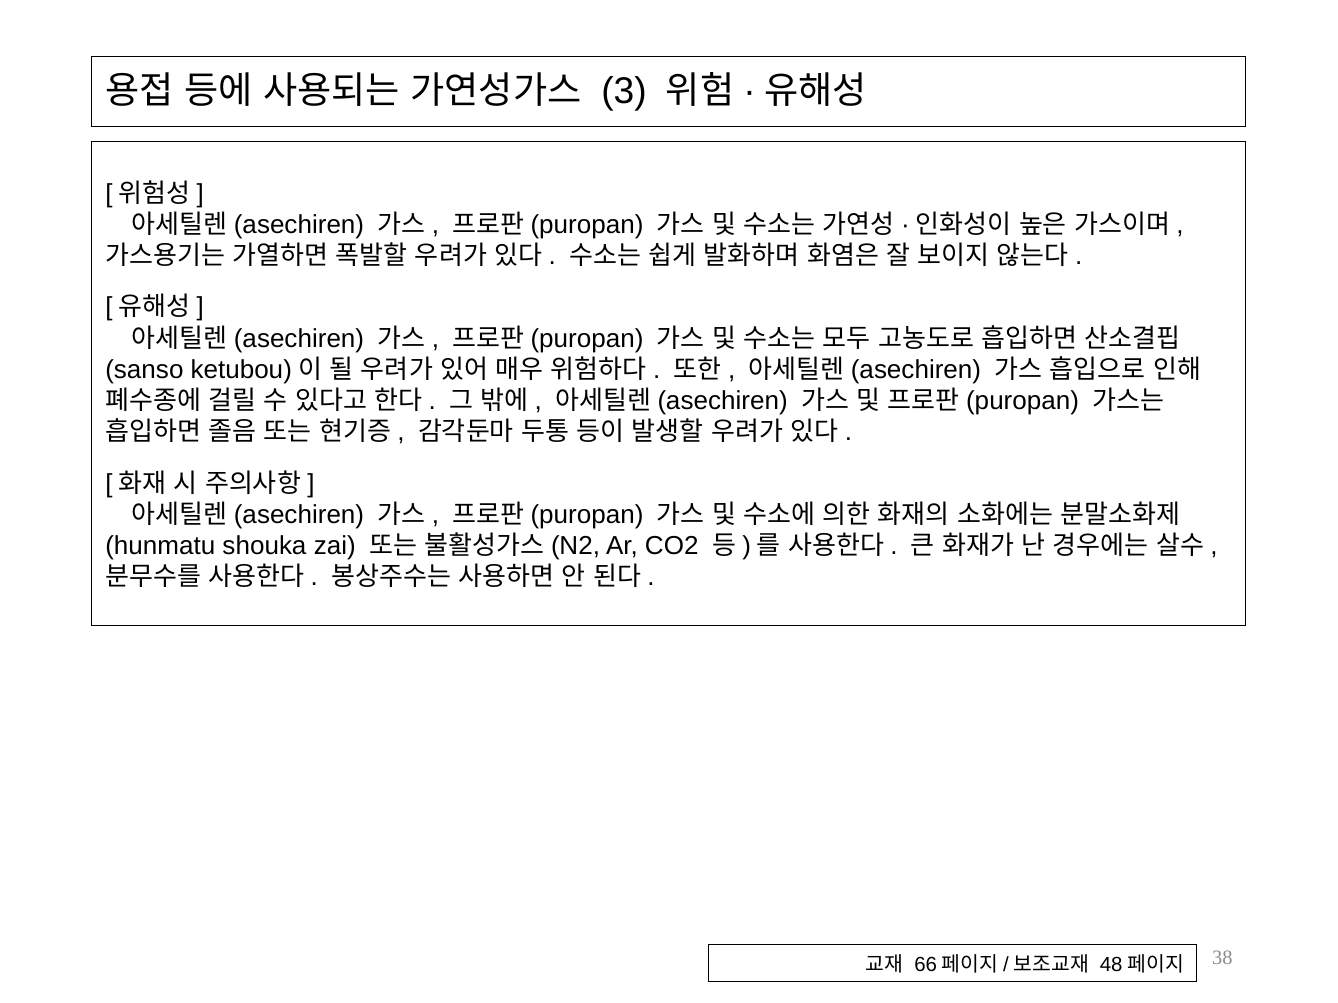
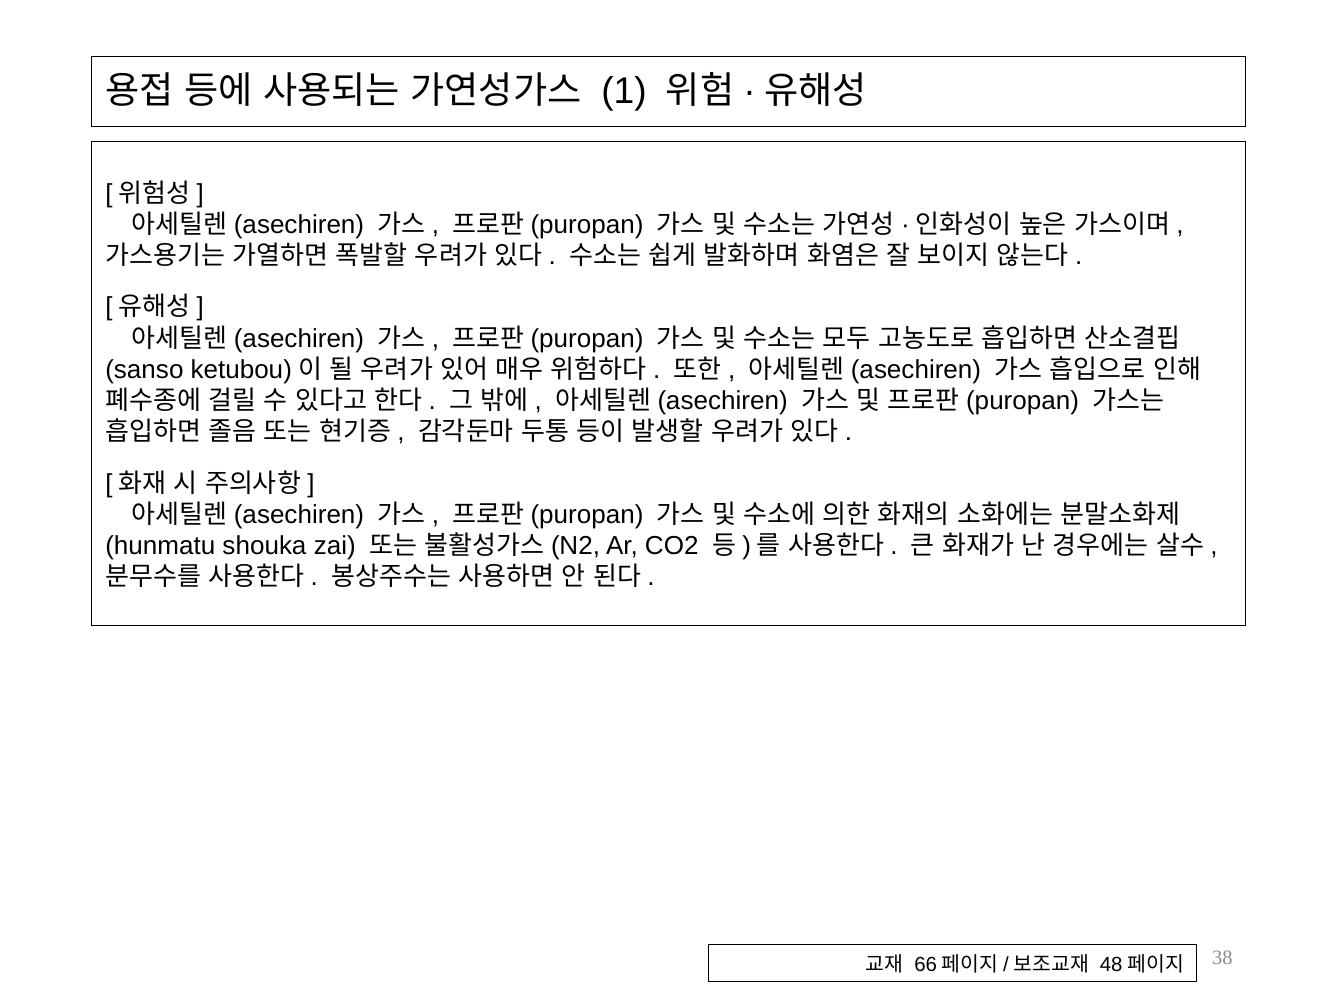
3: 3 -> 1
